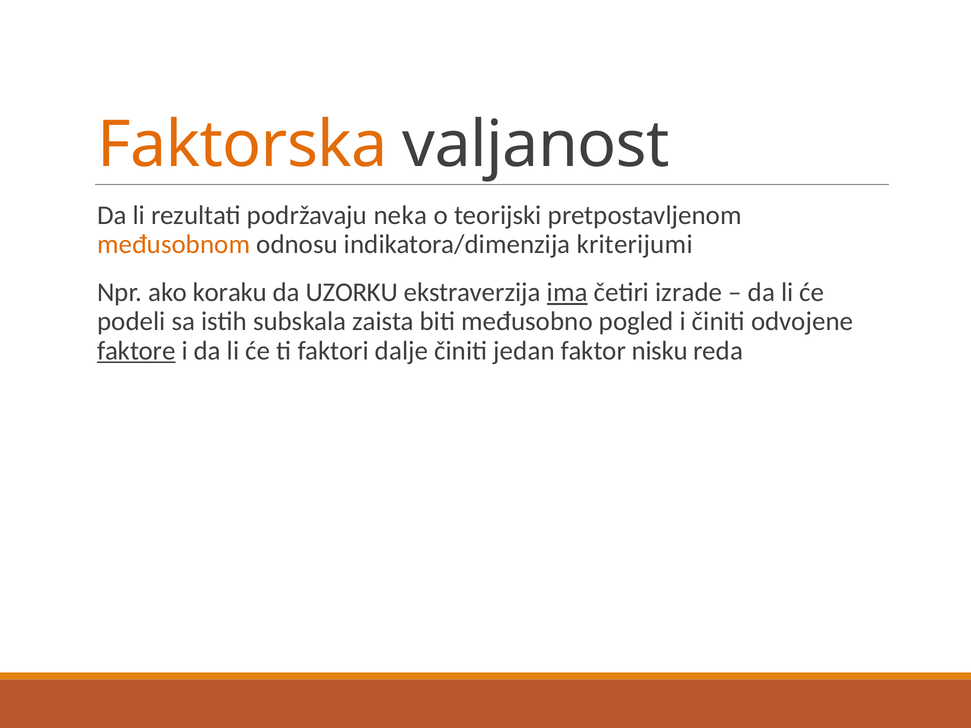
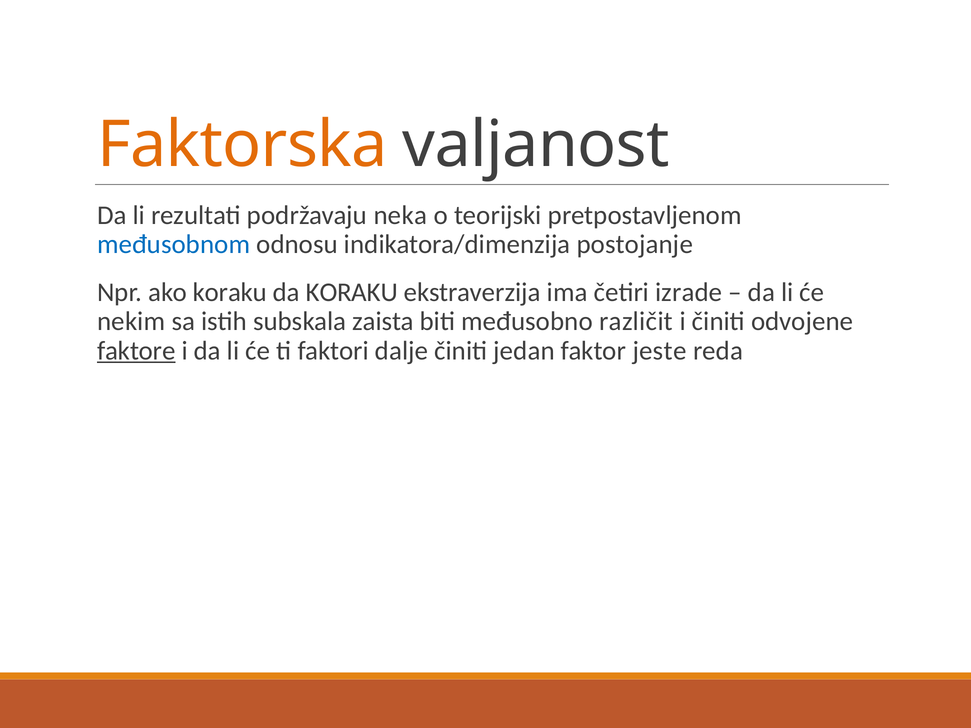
međusobnom colour: orange -> blue
kriterijumi: kriterijumi -> postojanje
da UZORKU: UZORKU -> KORAKU
ima underline: present -> none
podeli: podeli -> nekim
pogled: pogled -> različit
nisku: nisku -> jeste
